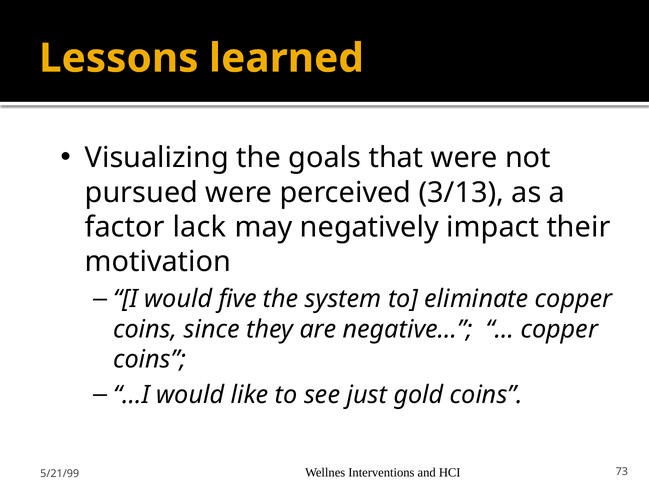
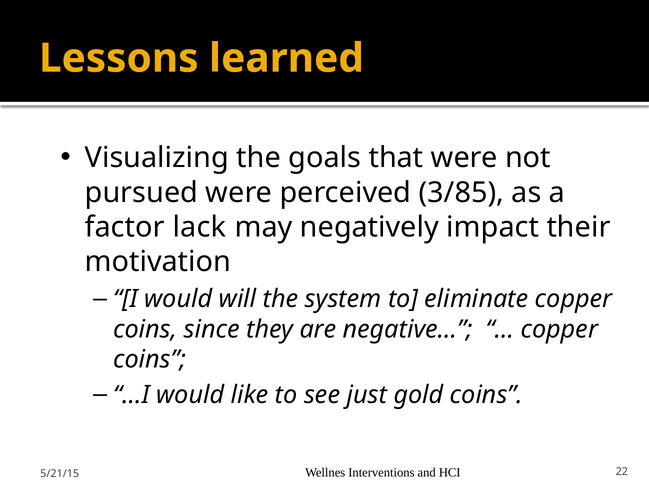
3/13: 3/13 -> 3/85
five: five -> will
73: 73 -> 22
5/21/99: 5/21/99 -> 5/21/15
